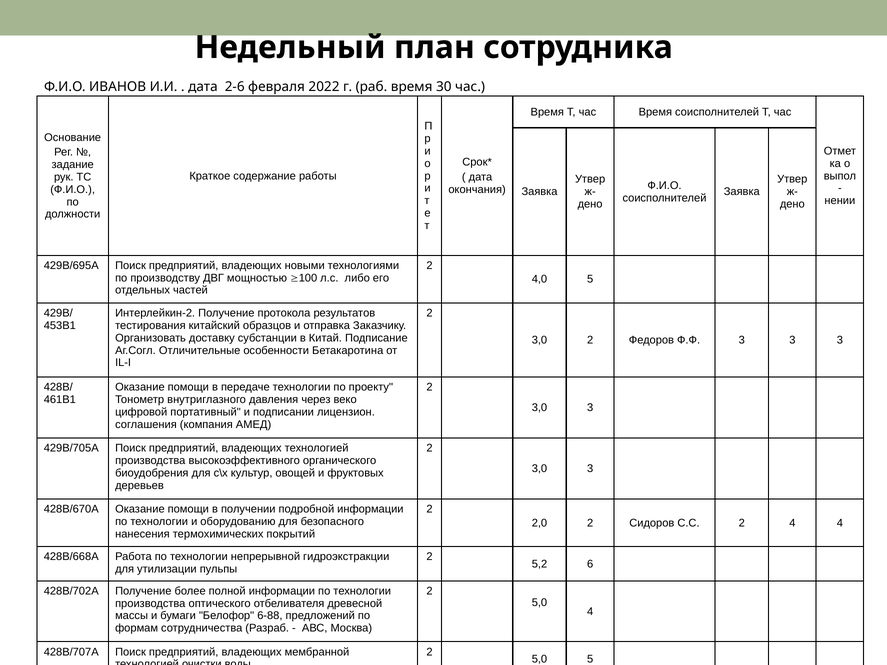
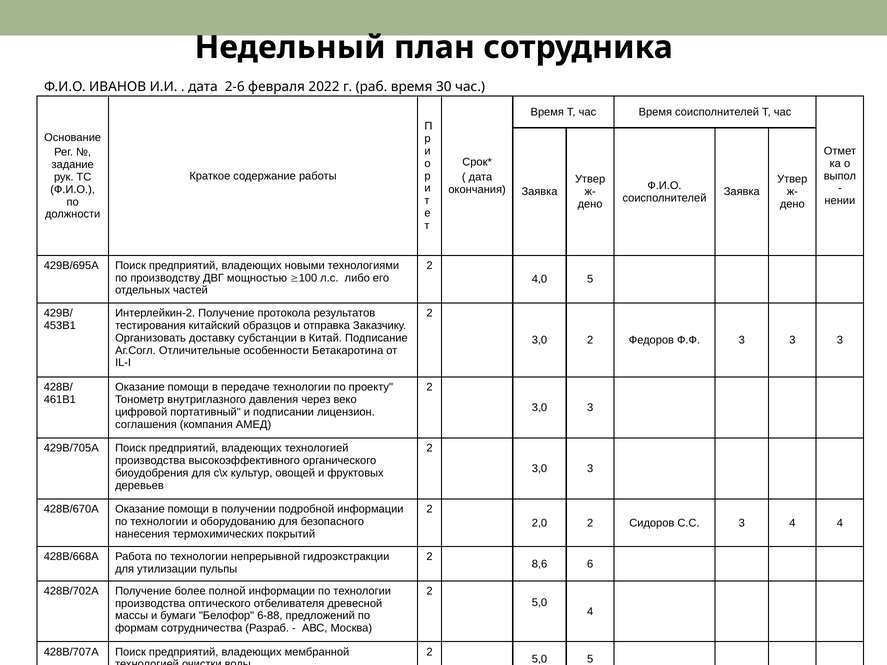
С.С 2: 2 -> 3
5,2: 5,2 -> 8,6
